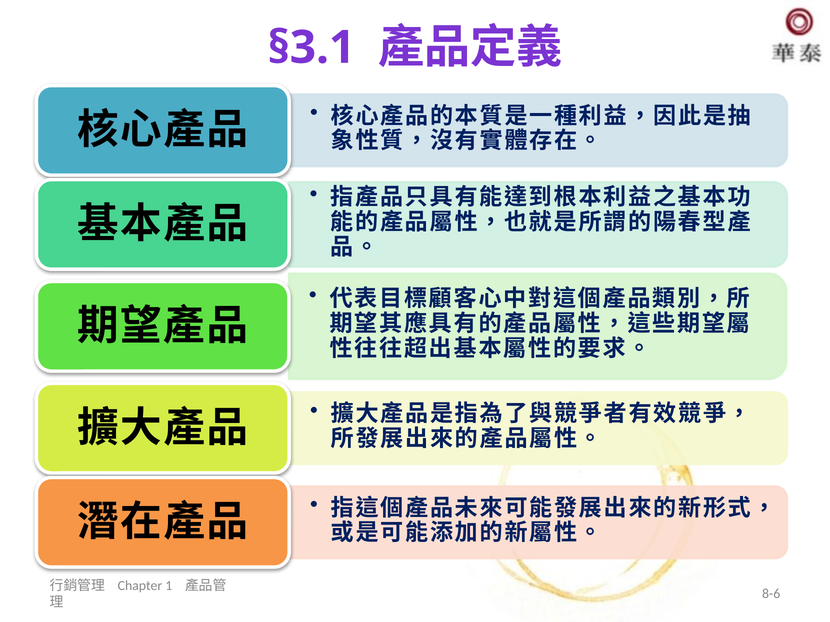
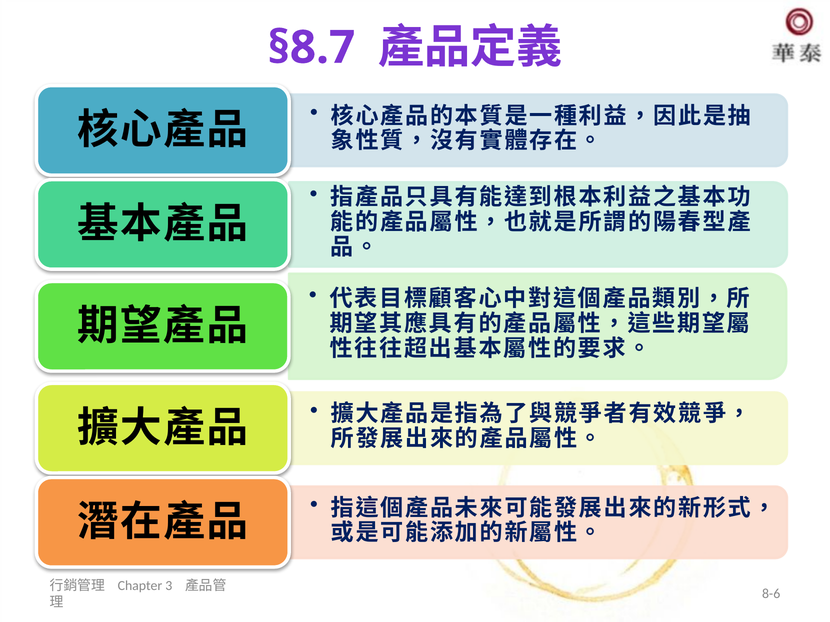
§3.1: §3.1 -> §8.7
1: 1 -> 3
